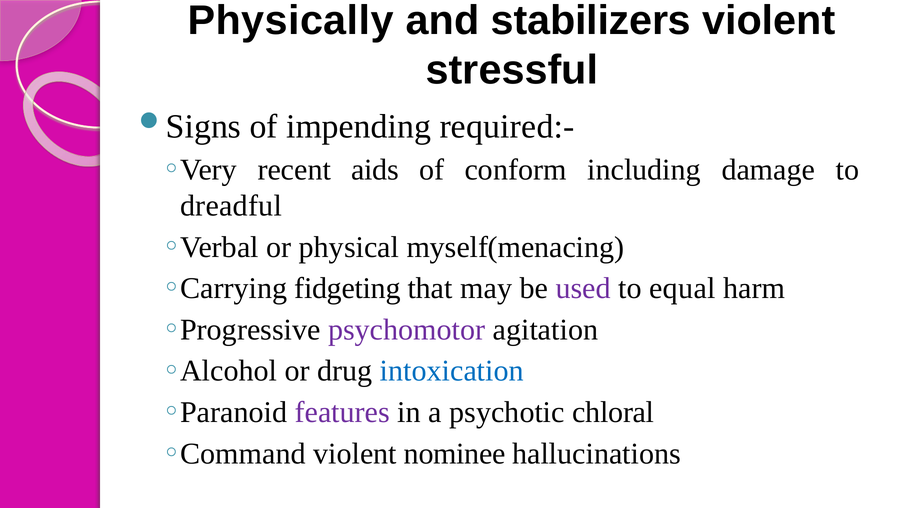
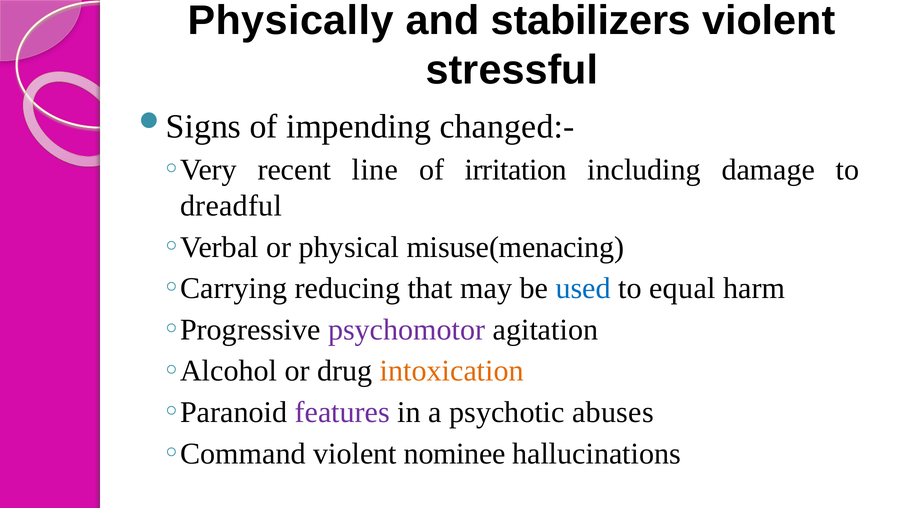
required:-: required:- -> changed:-
aids: aids -> line
conform: conform -> irritation
myself(menacing: myself(menacing -> misuse(menacing
fidgeting: fidgeting -> reducing
used colour: purple -> blue
intoxication colour: blue -> orange
chloral: chloral -> abuses
